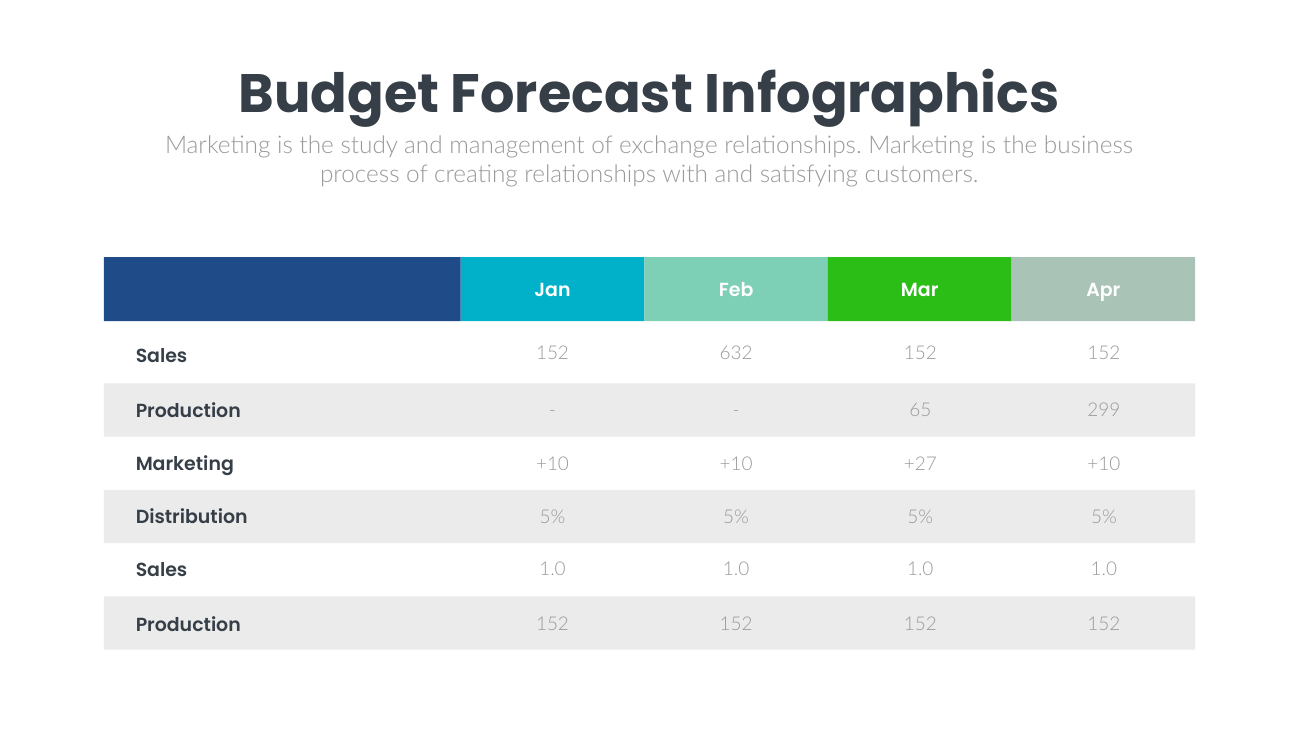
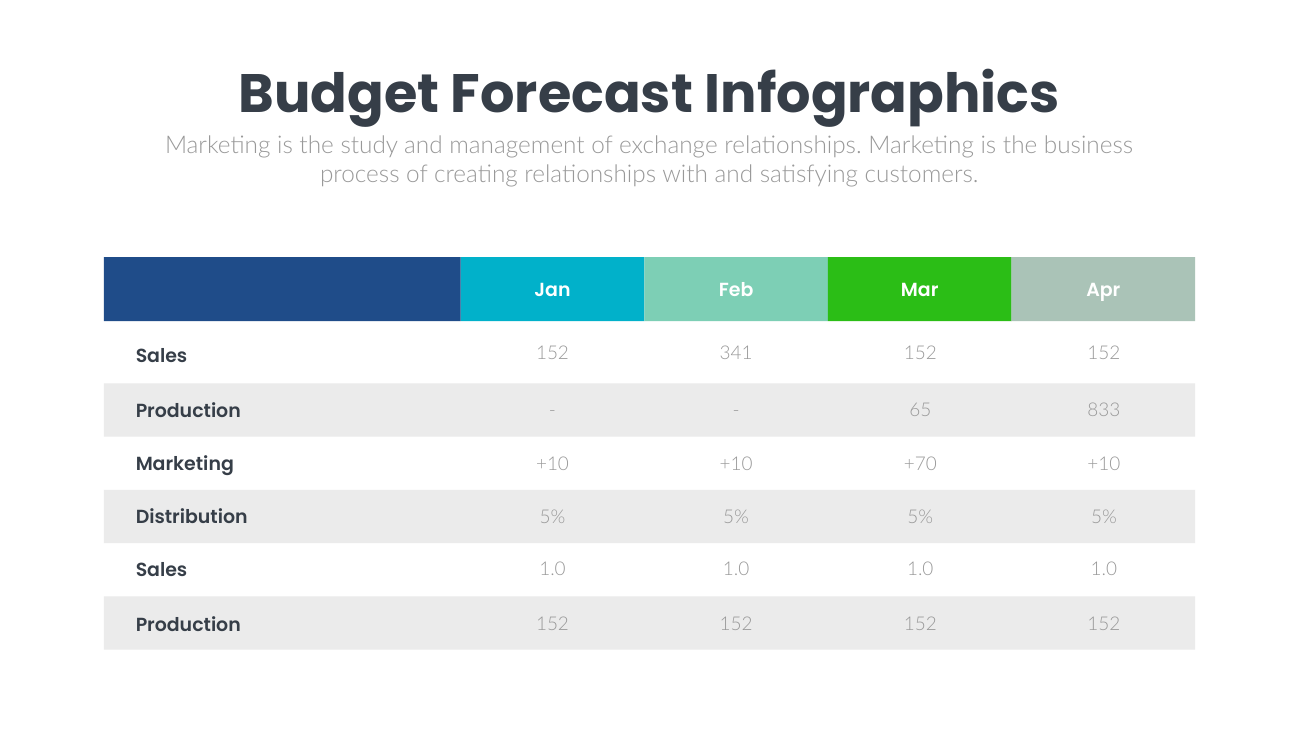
632: 632 -> 341
299: 299 -> 833
+27: +27 -> +70
